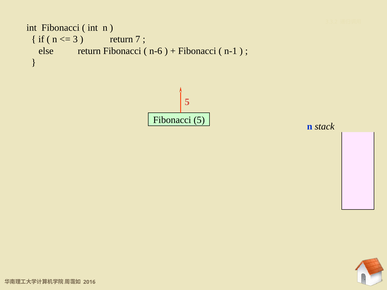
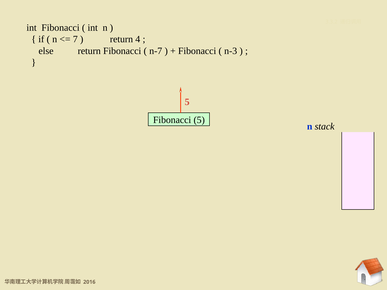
3: 3 -> 7
7: 7 -> 4
n-6: n-6 -> n-7
n-1: n-1 -> n-3
